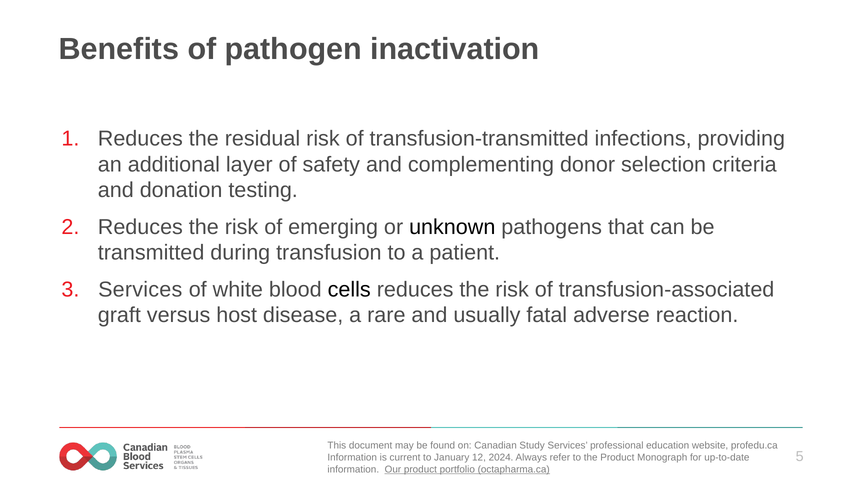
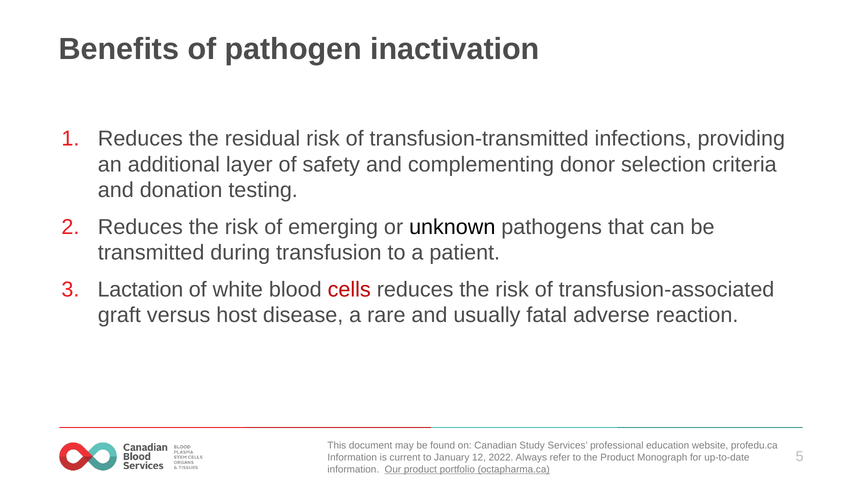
Services at (140, 289): Services -> Lactation
cells colour: black -> red
2024: 2024 -> 2022
